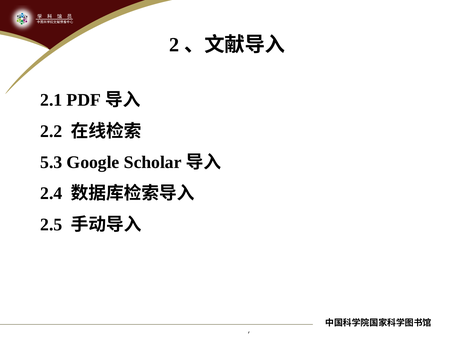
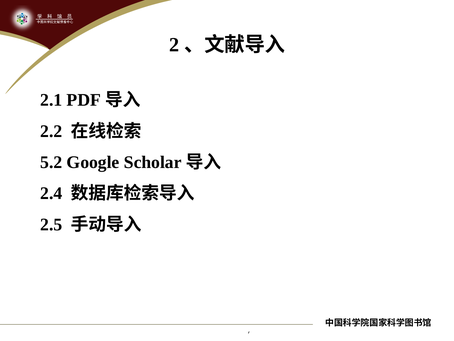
5.3: 5.3 -> 5.2
